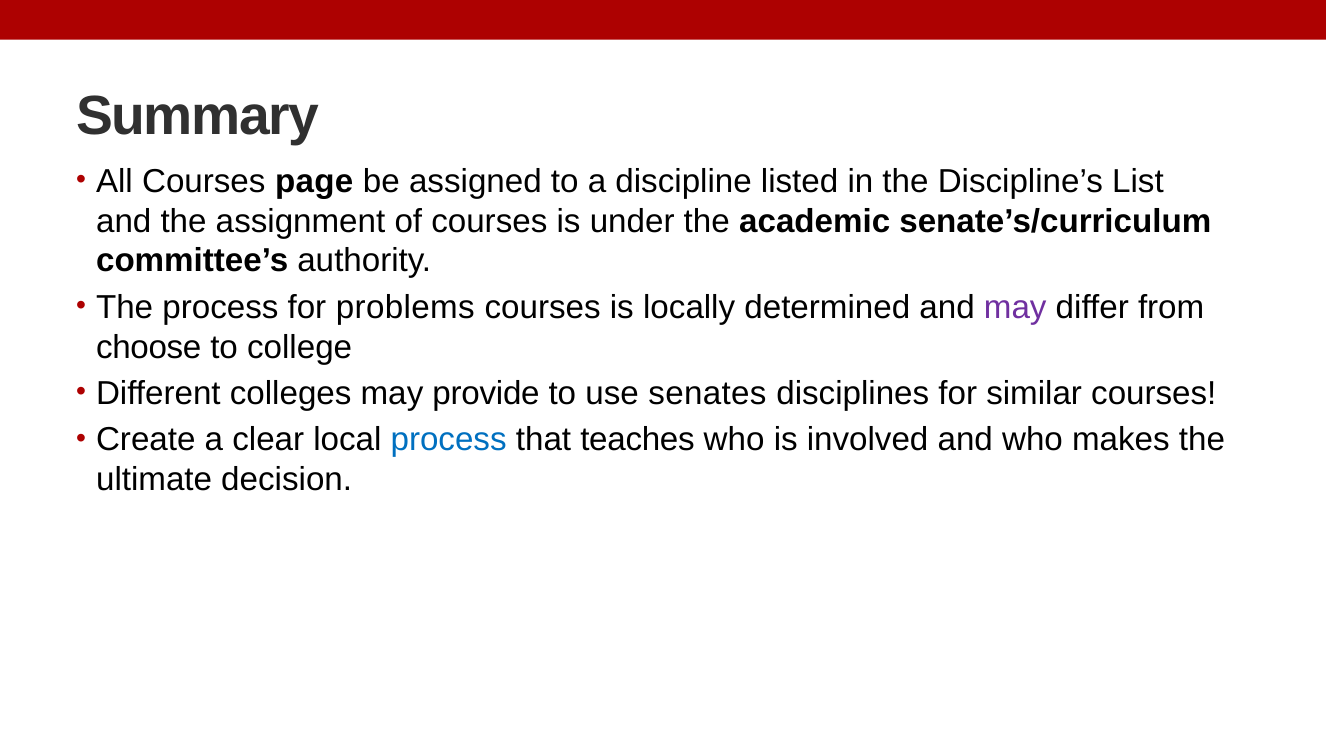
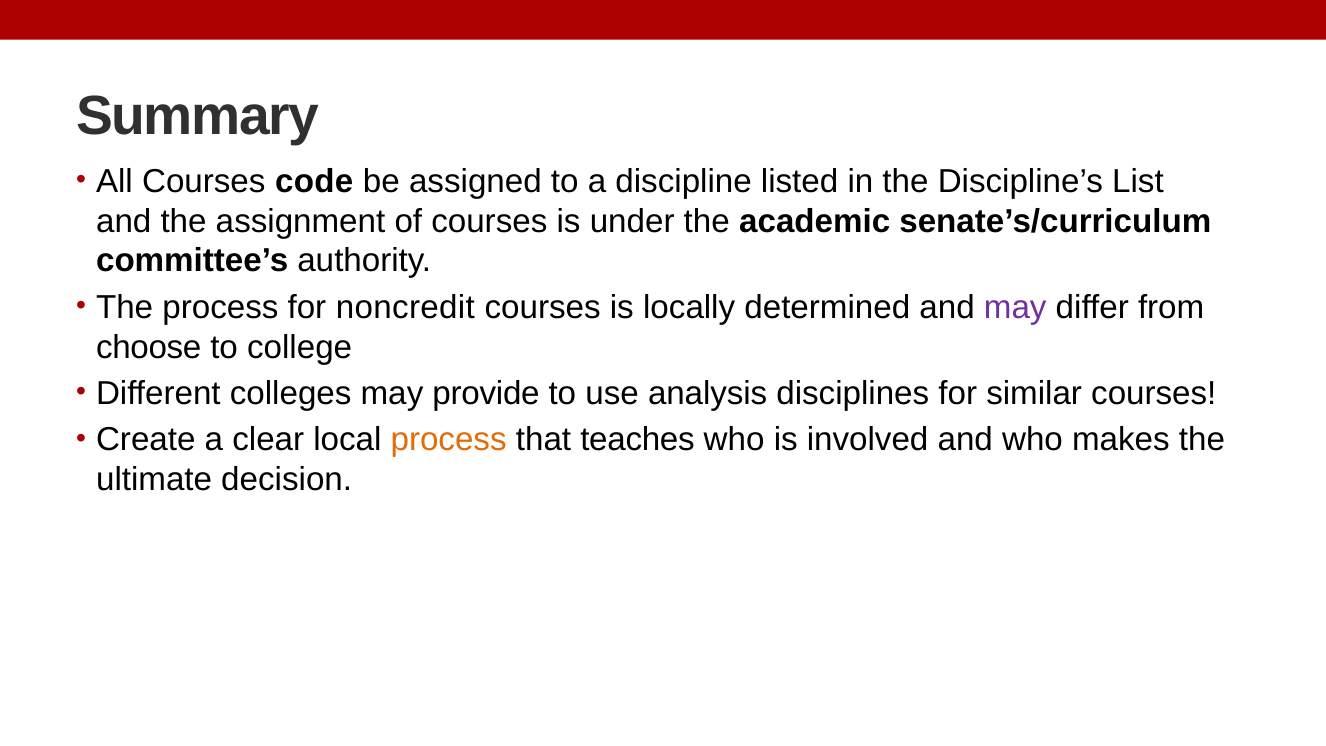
page: page -> code
problems: problems -> noncredit
senates: senates -> analysis
process at (449, 440) colour: blue -> orange
